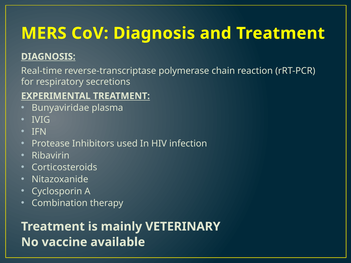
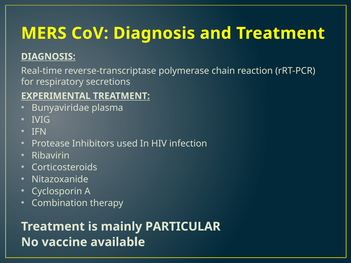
VETERINARY: VETERINARY -> PARTICULAR
